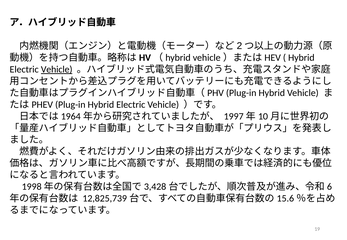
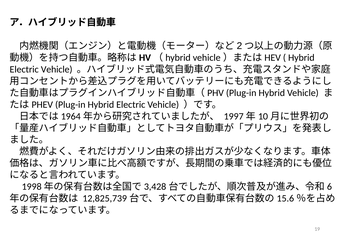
Vehicle at (57, 69) underline: present -> none
